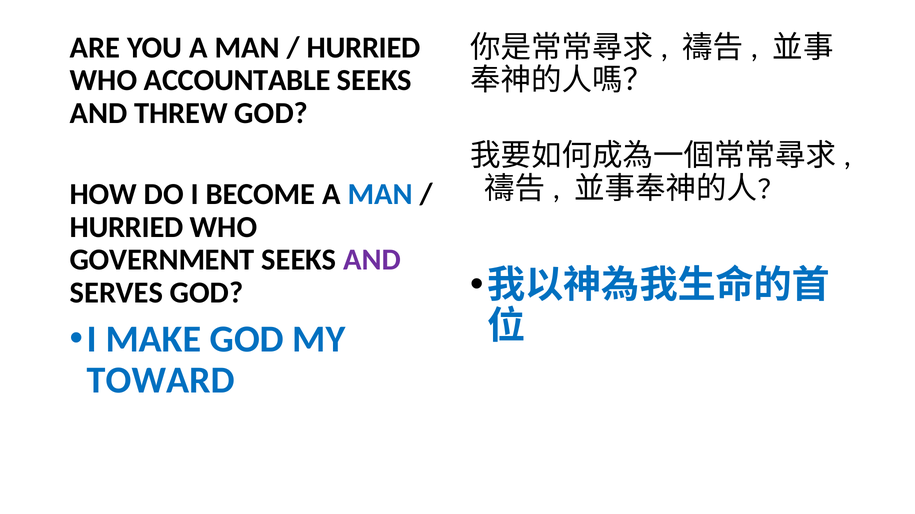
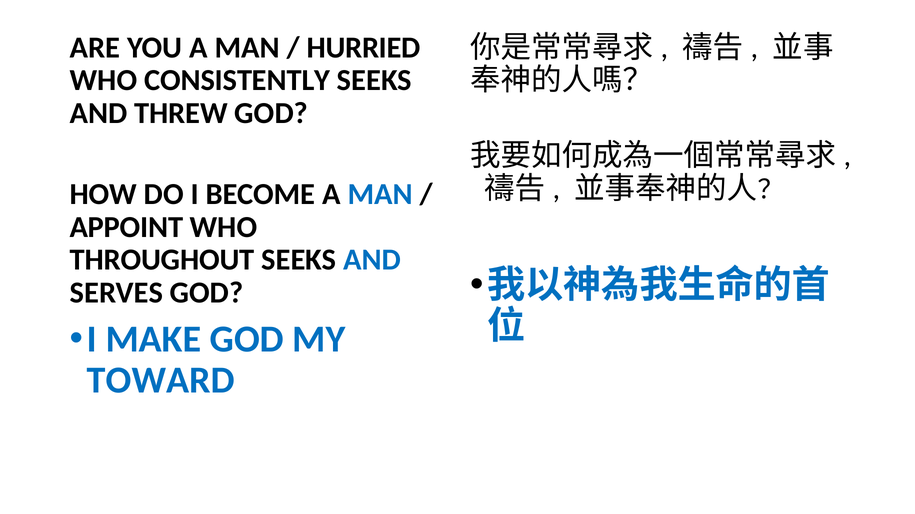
ACCOUNTABLE: ACCOUNTABLE -> CONSISTENTLY
HURRIED at (126, 227): HURRIED -> APPOINT
GOVERNMENT: GOVERNMENT -> THROUGHOUT
AND at (372, 260) colour: purple -> blue
